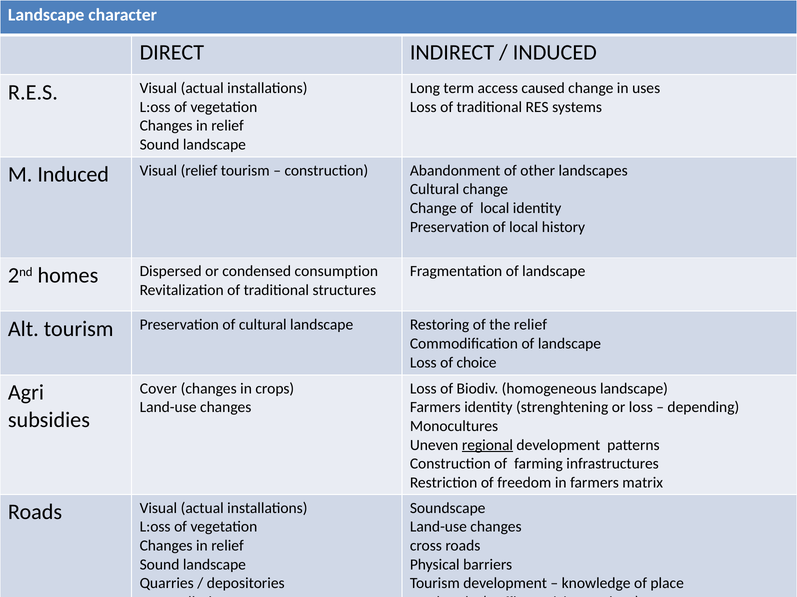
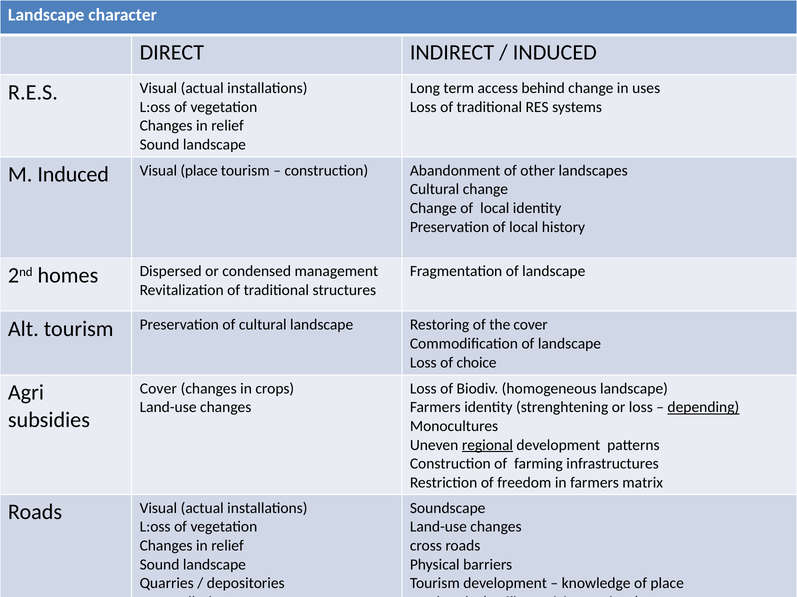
caused: caused -> behind
Visual relief: relief -> place
consumption: consumption -> management
the relief: relief -> cover
depending underline: none -> present
